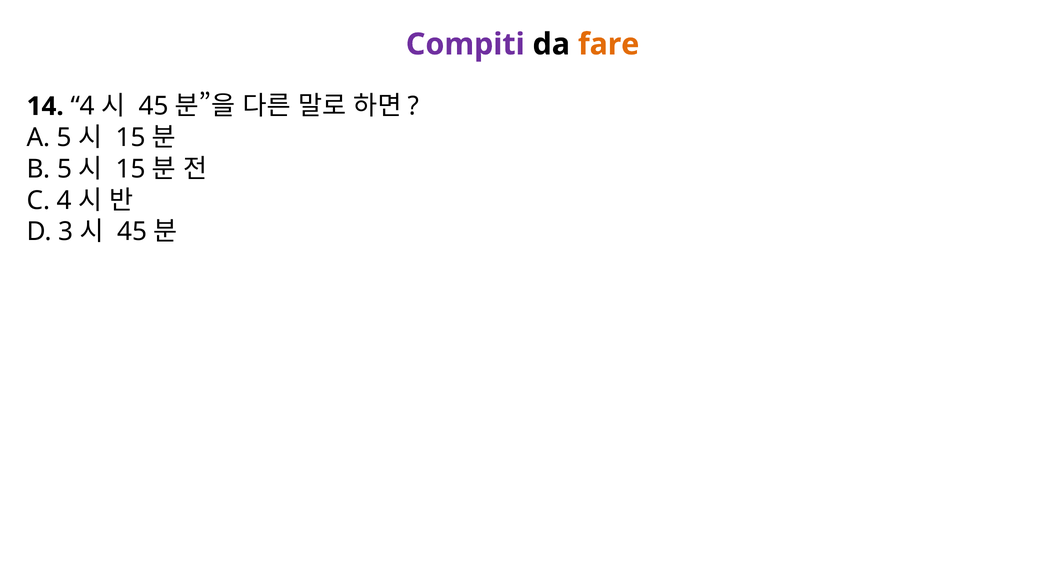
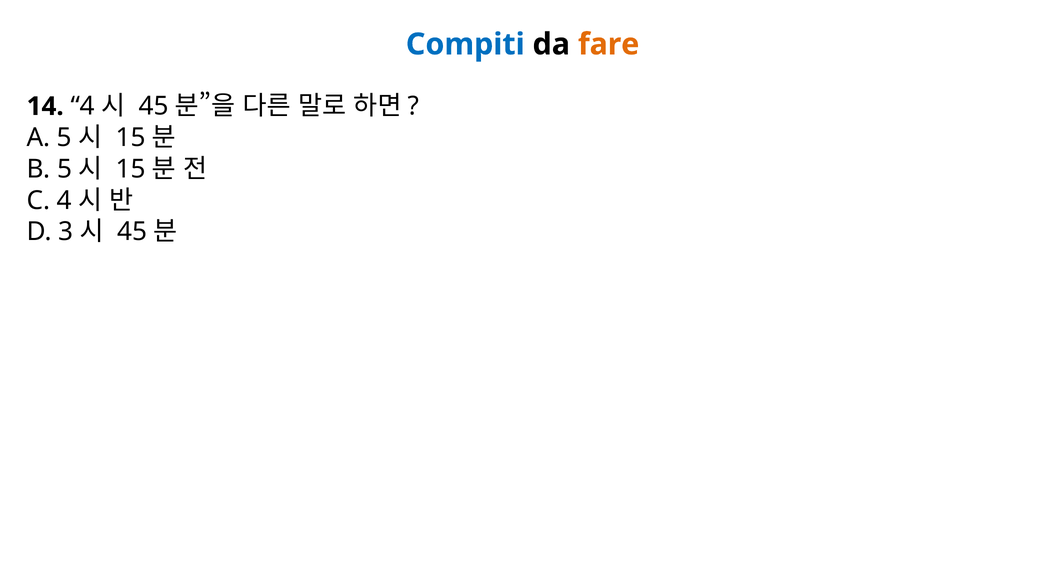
Compiti colour: purple -> blue
